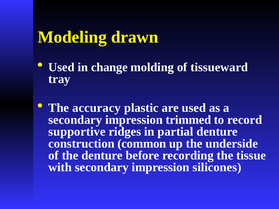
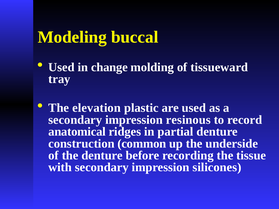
drawn: drawn -> buccal
accuracy: accuracy -> elevation
trimmed: trimmed -> resinous
supportive: supportive -> anatomical
